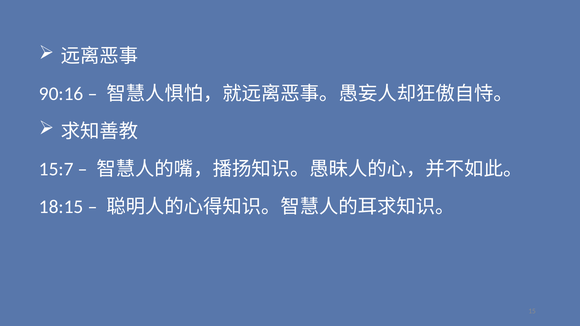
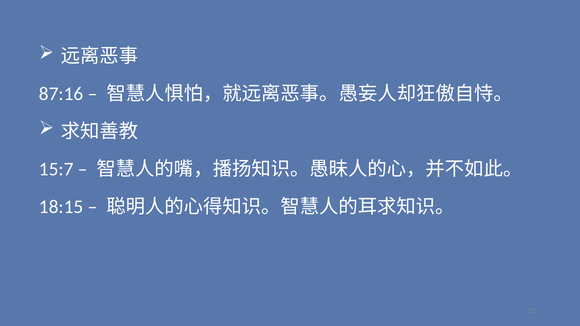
90:16: 90:16 -> 87:16
